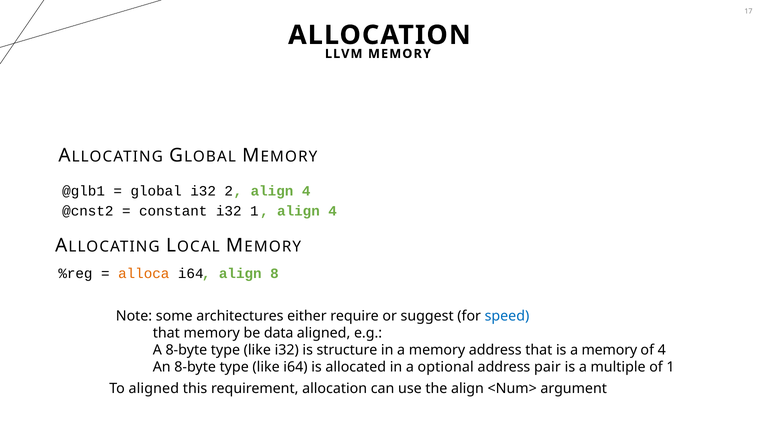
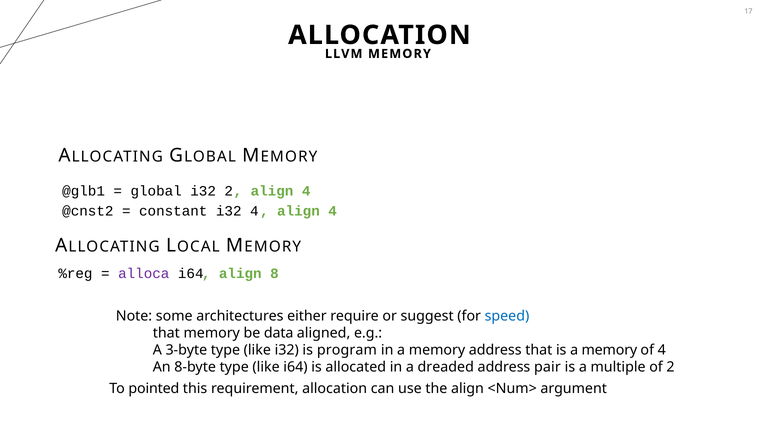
i32 1: 1 -> 4
alloca colour: orange -> purple
A 8-byte: 8-byte -> 3-byte
structure: structure -> program
optional: optional -> dreaded
of 1: 1 -> 2
To aligned: aligned -> pointed
